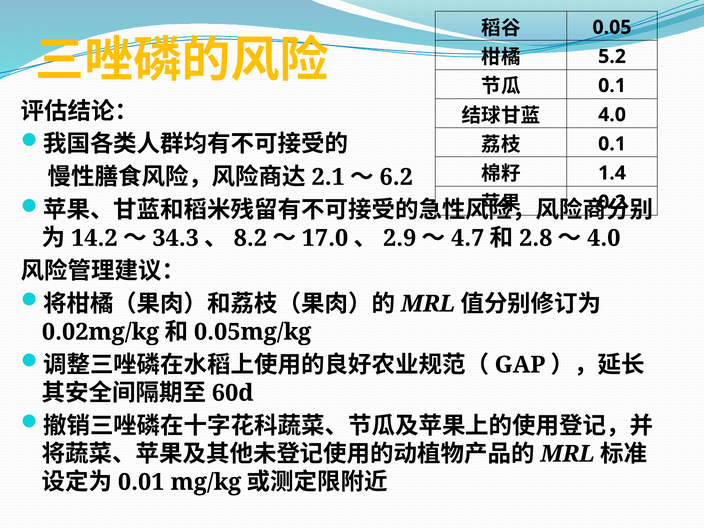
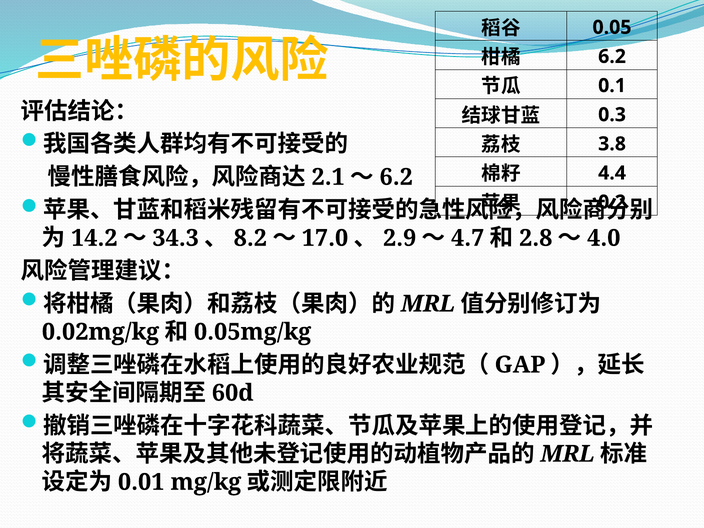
5.2 at (612, 56): 5.2 -> 6.2
4.0 at (612, 115): 4.0 -> 0.3
0.1 at (612, 144): 0.1 -> 3.8
1.4: 1.4 -> 4.4
